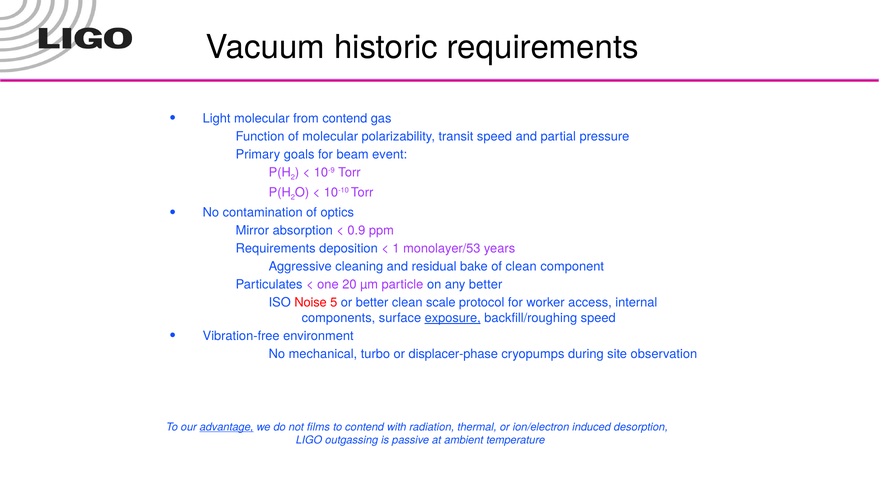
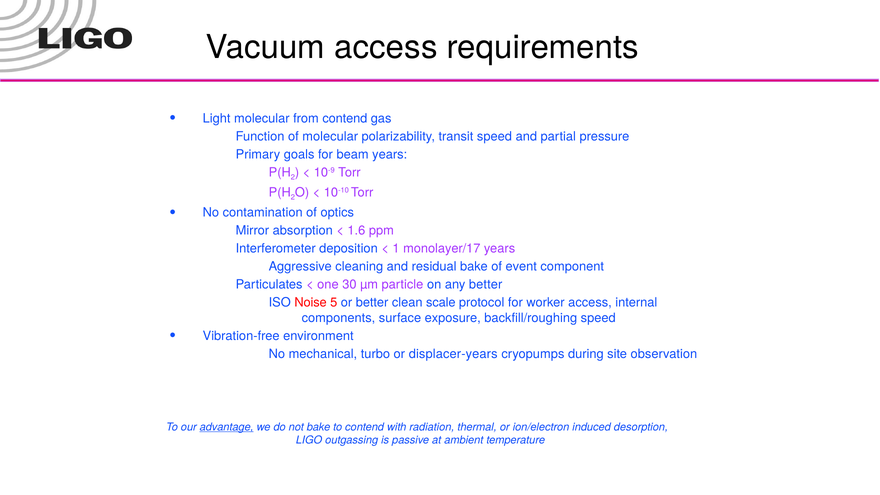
Vacuum historic: historic -> access
beam event: event -> years
0.9: 0.9 -> 1.6
Requirements at (276, 249): Requirements -> Interferometer
monolayer/53: monolayer/53 -> monolayer/17
of clean: clean -> event
20: 20 -> 30
exposure underline: present -> none
displacer-phase: displacer-phase -> displacer-years
not films: films -> bake
